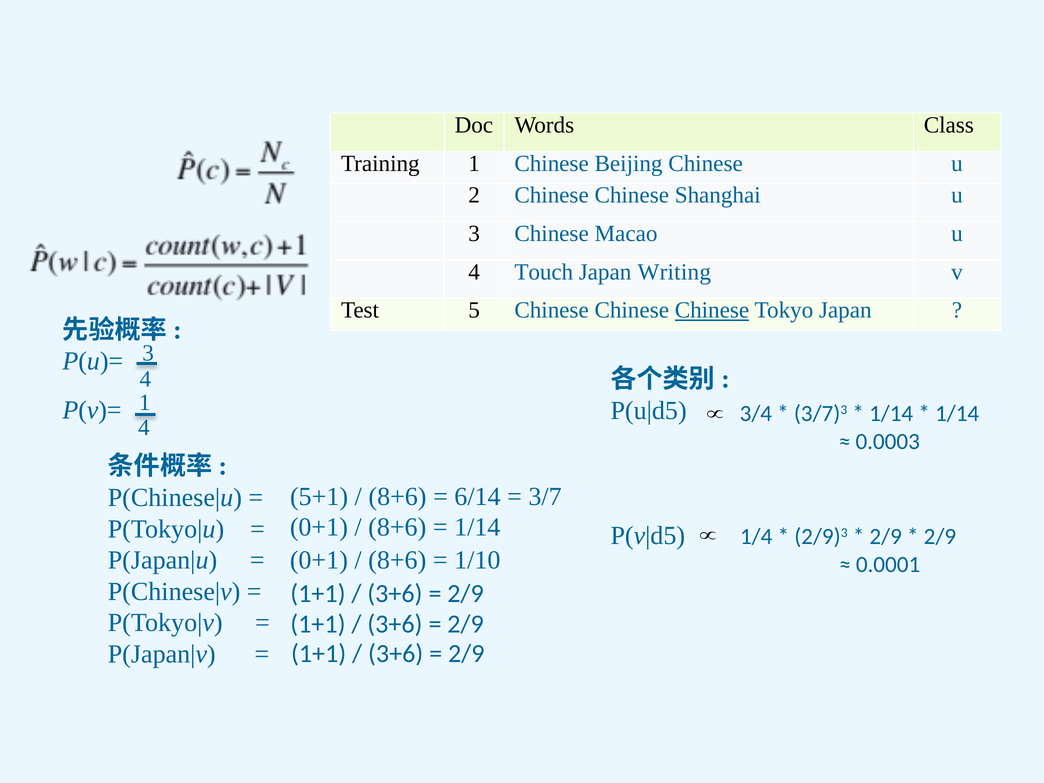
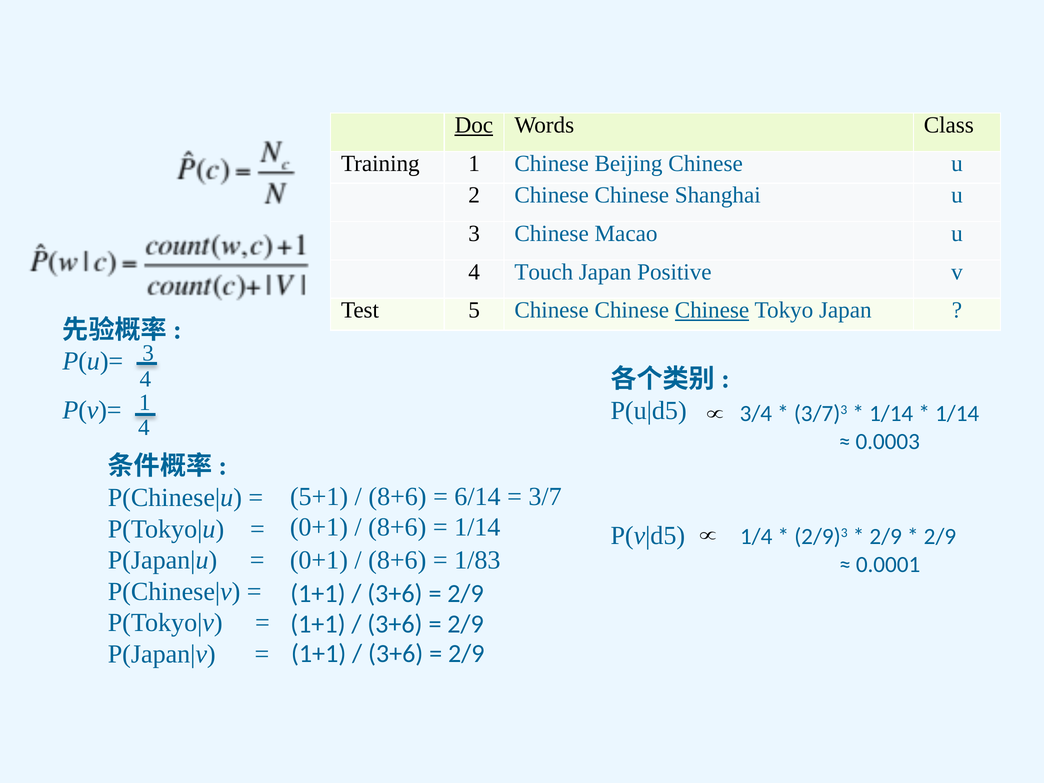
Doc underline: none -> present
Writing: Writing -> Positive
1/10: 1/10 -> 1/83
